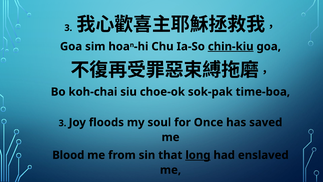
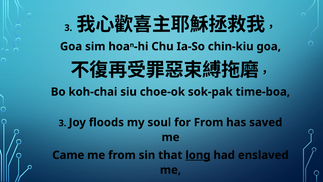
chin-kiu underline: present -> none
for Once: Once -> From
Blood: Blood -> Came
